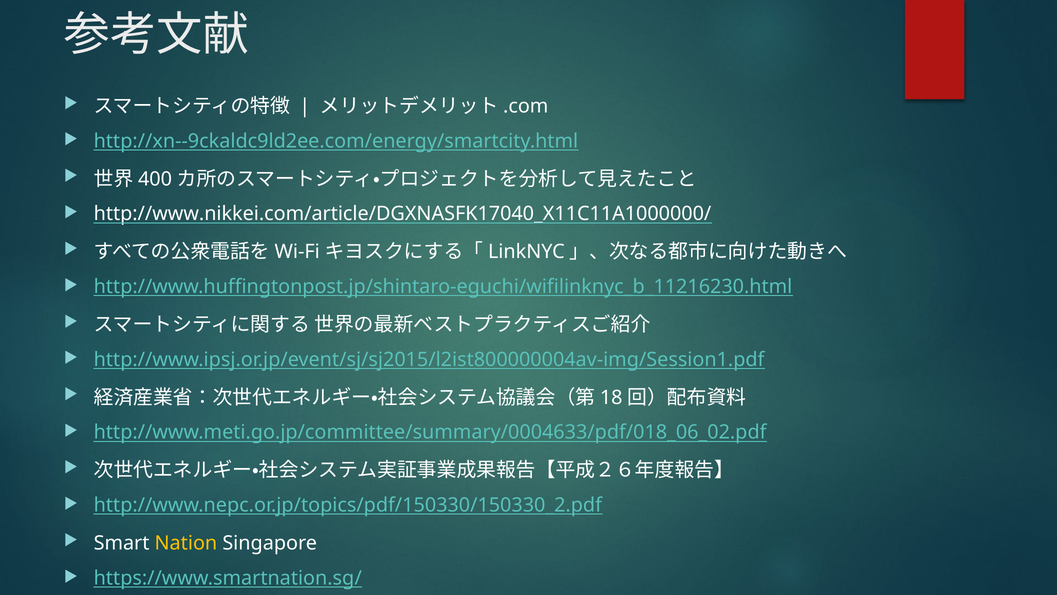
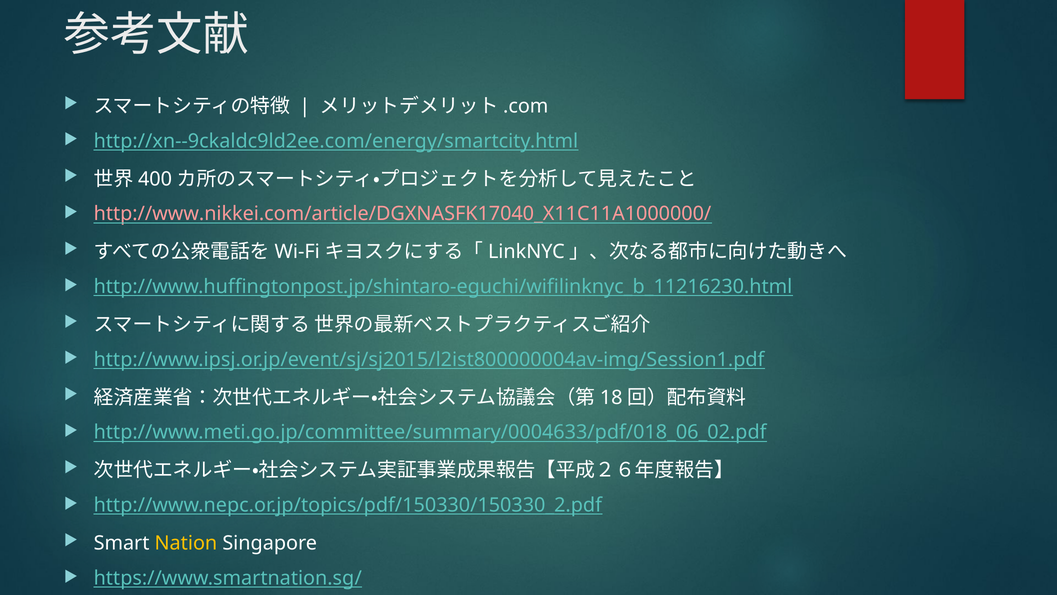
http://www.nikkei.com/article/DGXNASFK17040_X11C11A1000000/ colour: white -> pink
